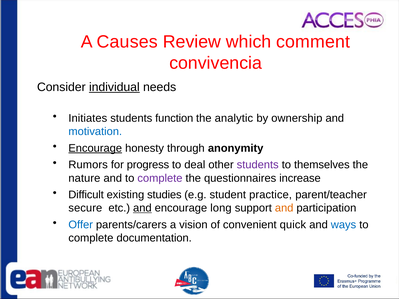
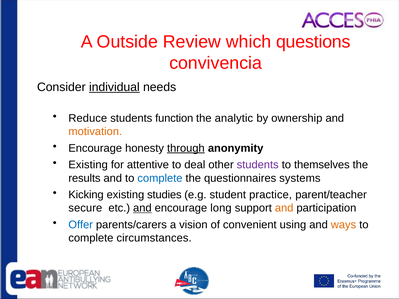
Causes: Causes -> Outside
comment: comment -> questions
Initiates: Initiates -> Reduce
motivation colour: blue -> orange
Encourage at (95, 148) underline: present -> none
through underline: none -> present
Rumors at (88, 165): Rumors -> Existing
progress: progress -> attentive
nature: nature -> results
complete at (160, 178) colour: purple -> blue
increase: increase -> systems
Difficult: Difficult -> Kicking
quick: quick -> using
ways colour: blue -> orange
documentation: documentation -> circumstances
